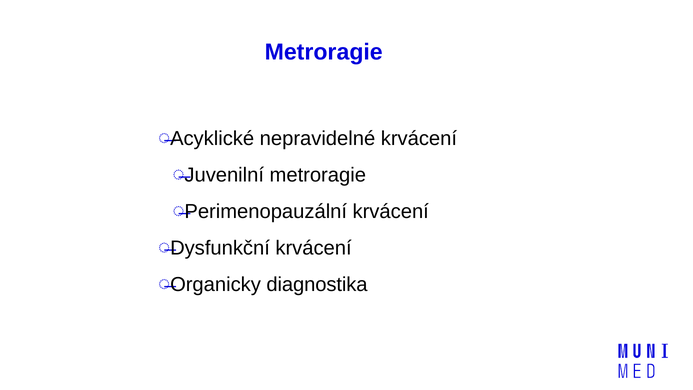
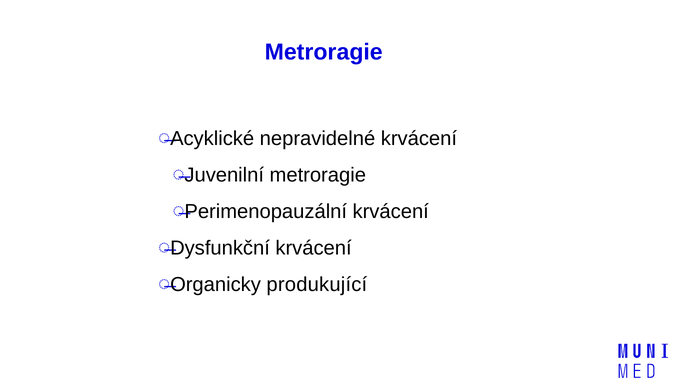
diagnostika: diagnostika -> produkující
